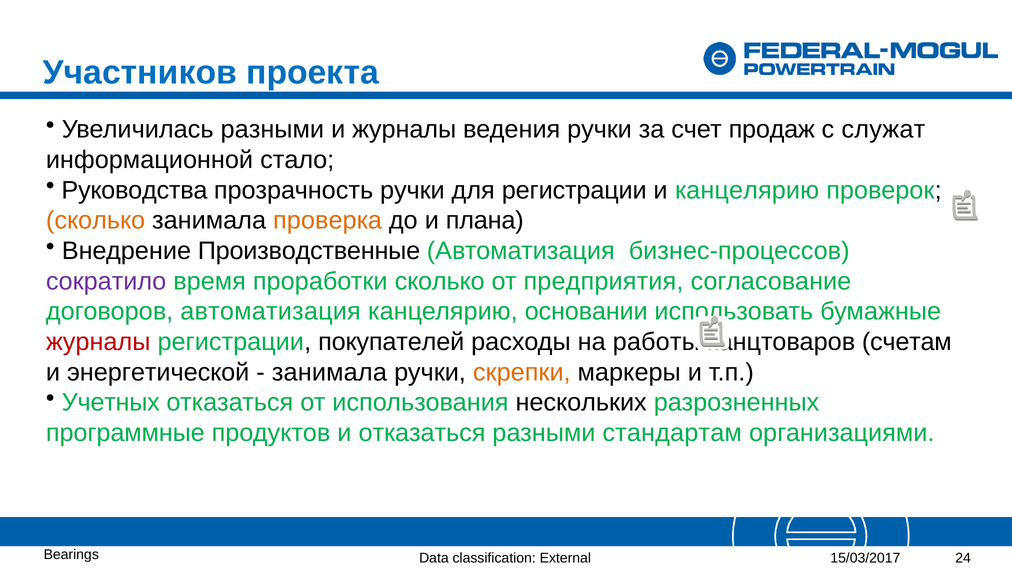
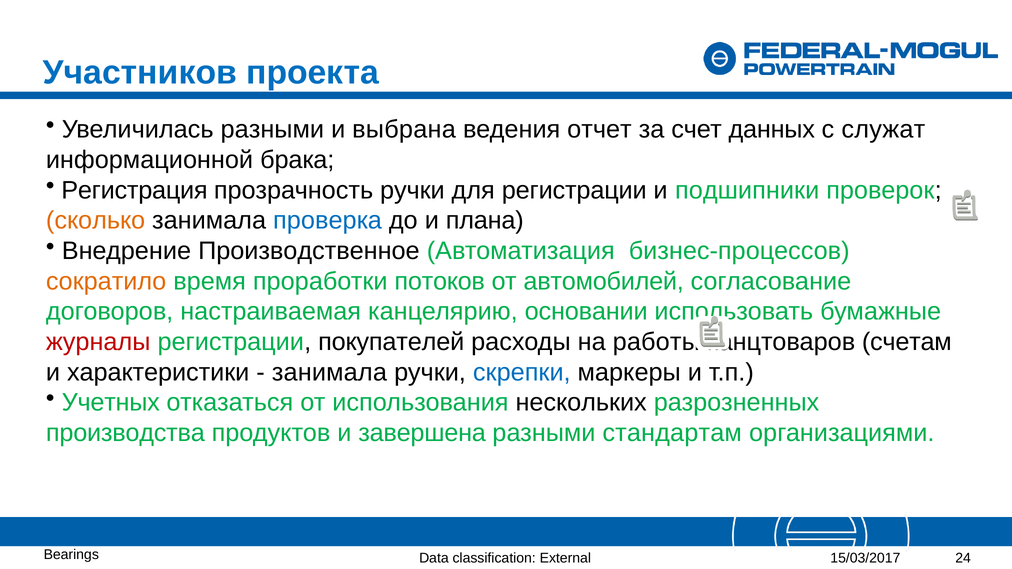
и журналы: журналы -> выбрана
ведения ручки: ручки -> отчет
продаж: продаж -> данных
стало: стало -> брака
Руководства: Руководства -> Регистрация
и канцелярию: канцелярию -> подшипники
проверка colour: orange -> blue
Производственные: Производственные -> Производственное
сократило colour: purple -> orange
проработки сколько: сколько -> потоков
предприятия: предприятия -> автомобилей
договоров автоматизация: автоматизация -> настраиваемая
энергетической: энергетической -> характеристики
скрепки colour: orange -> blue
программные: программные -> производства
и отказаться: отказаться -> завершена
